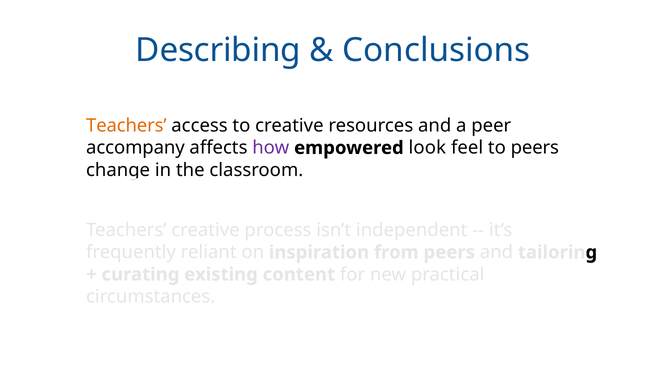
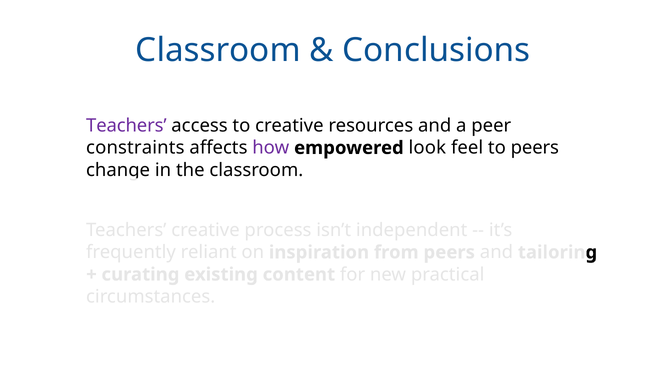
Describing at (218, 50): Describing -> Classroom
Teachers at (126, 126) colour: orange -> purple
accompany: accompany -> constraints
